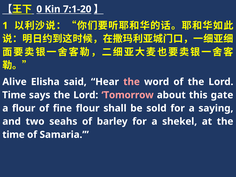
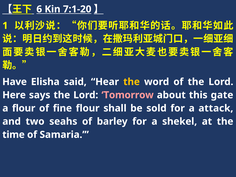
0: 0 -> 6
Alive: Alive -> Have
the at (132, 82) colour: pink -> yellow
Time at (14, 95): Time -> Here
saying: saying -> attack
